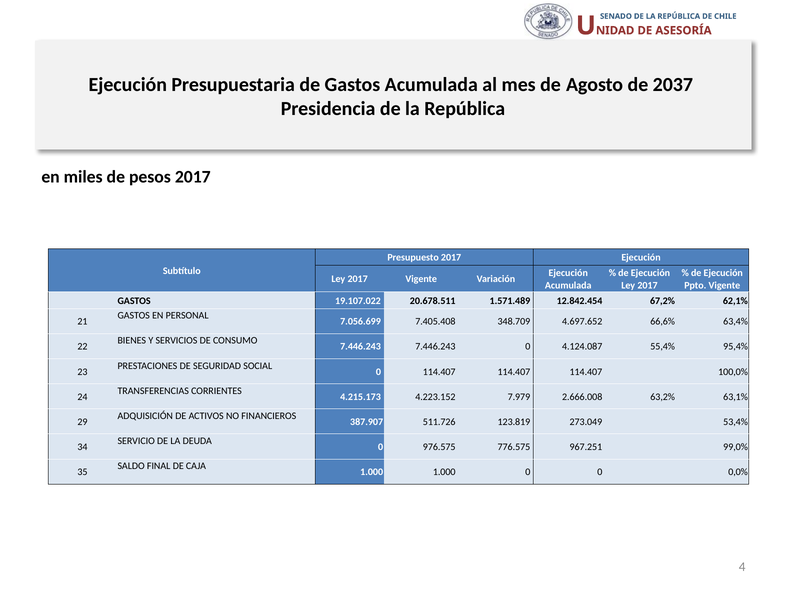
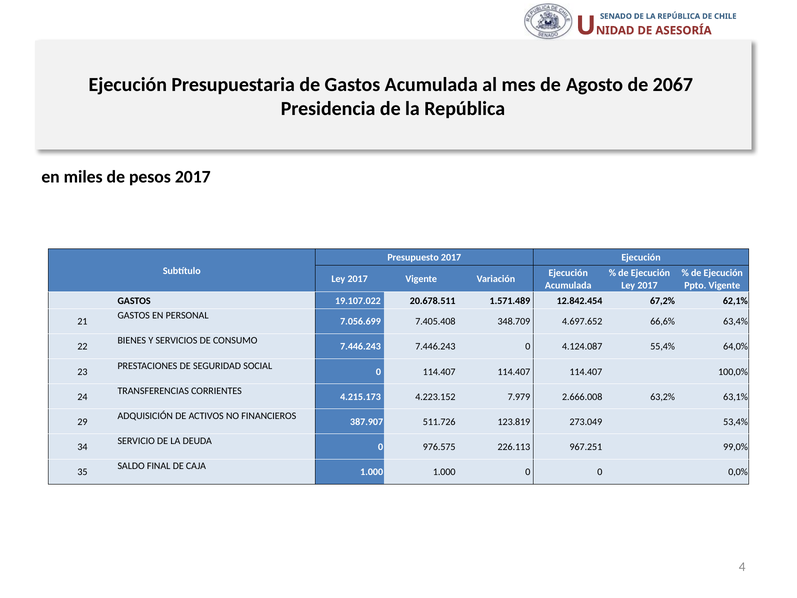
2037: 2037 -> 2067
95,4%: 95,4% -> 64,0%
776.575: 776.575 -> 226.113
